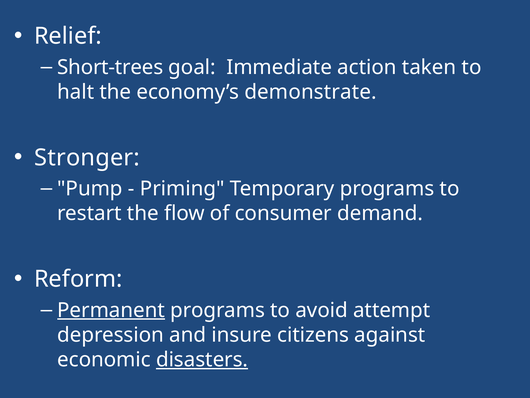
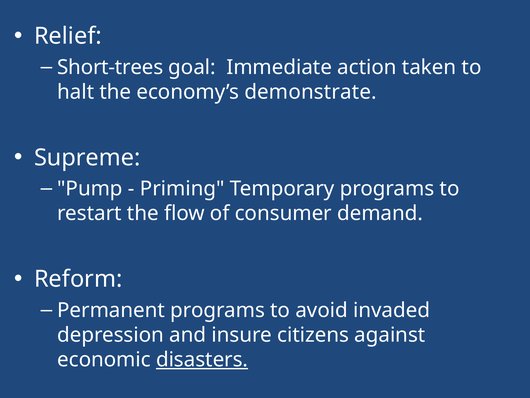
Stronger: Stronger -> Supreme
Permanent underline: present -> none
attempt: attempt -> invaded
